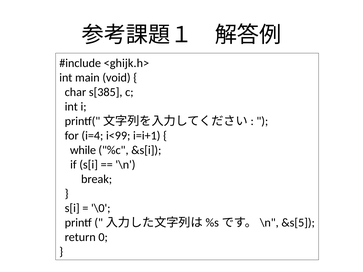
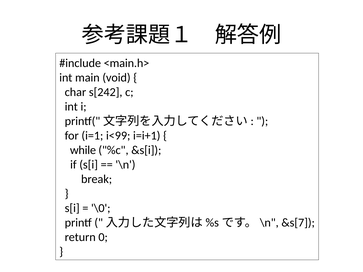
<ghijk.h>: <ghijk.h> -> <main.h>
s[385: s[385 -> s[242
i=4: i=4 -> i=1
&s[5: &s[5 -> &s[7
